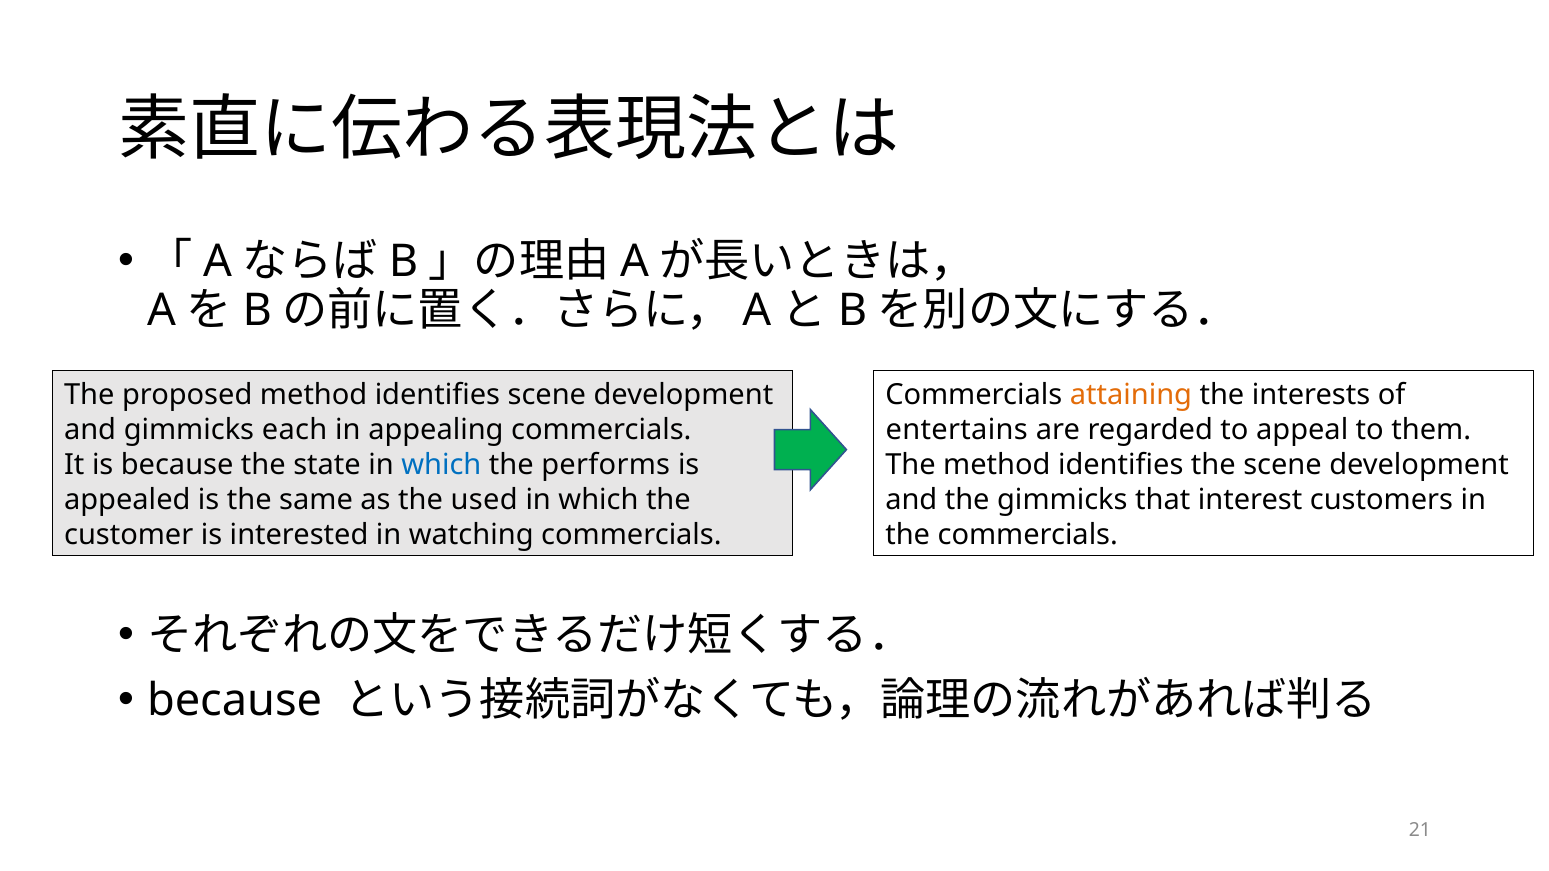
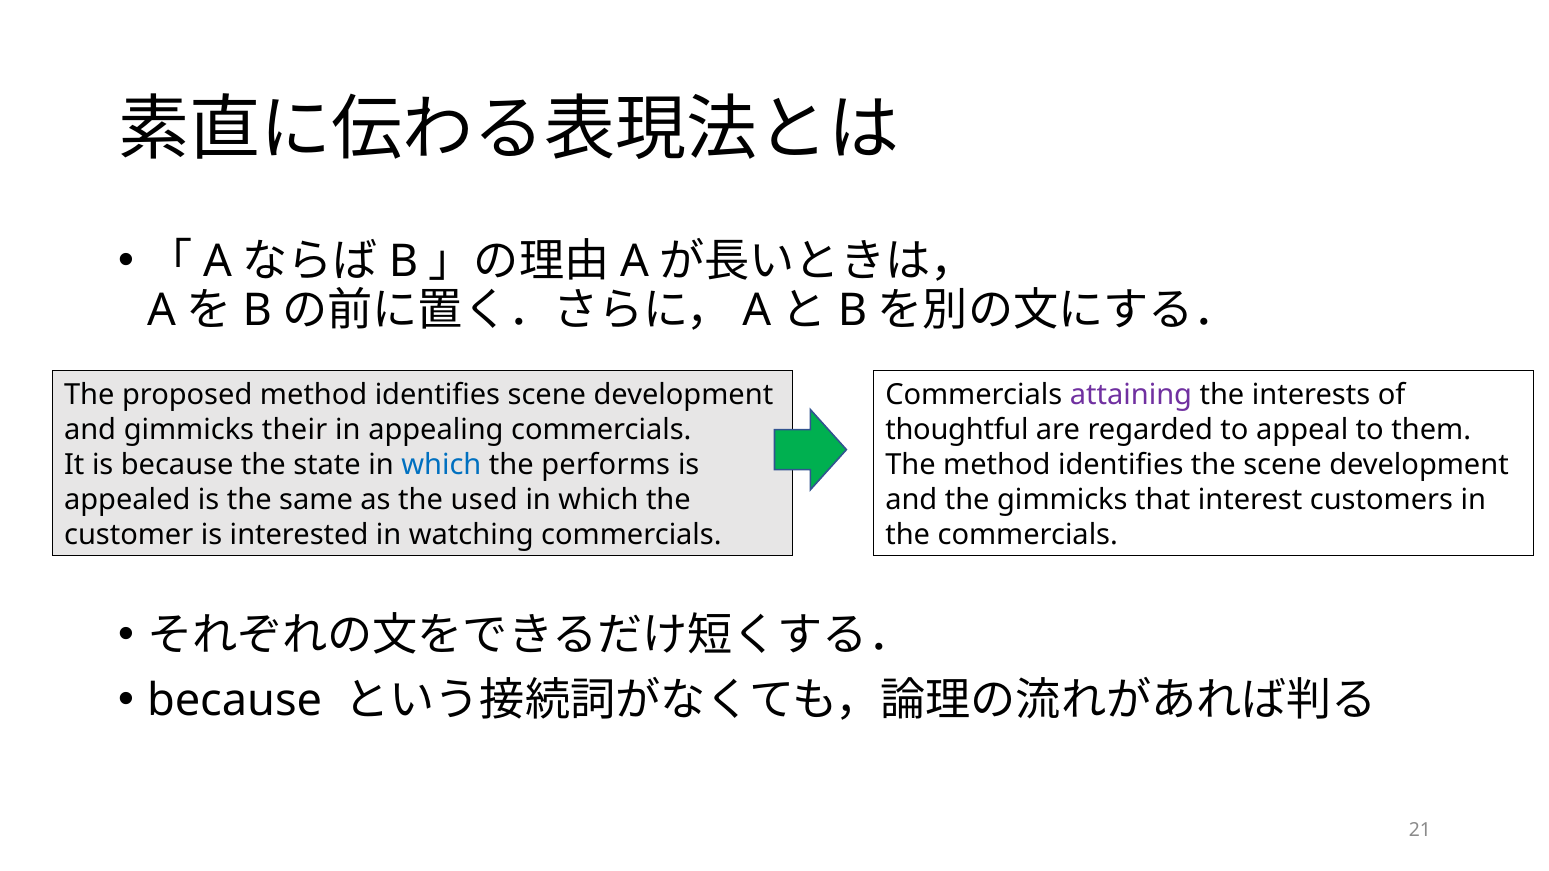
attaining colour: orange -> purple
each: each -> their
entertains: entertains -> thoughtful
